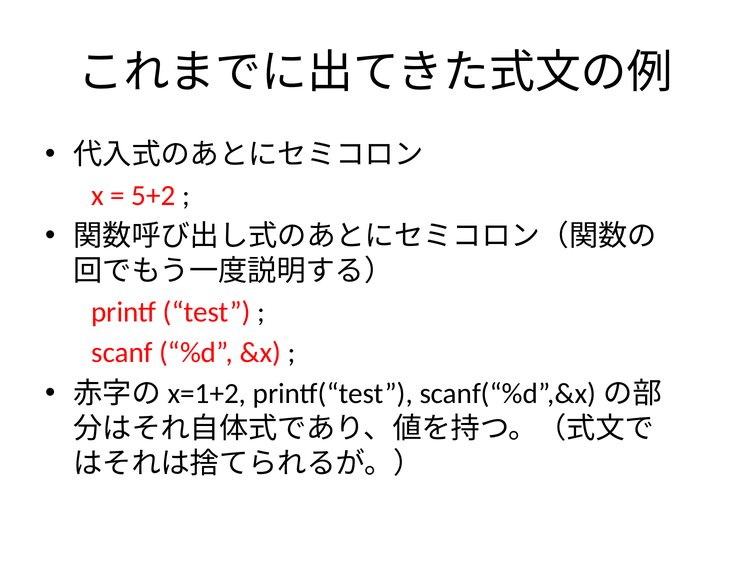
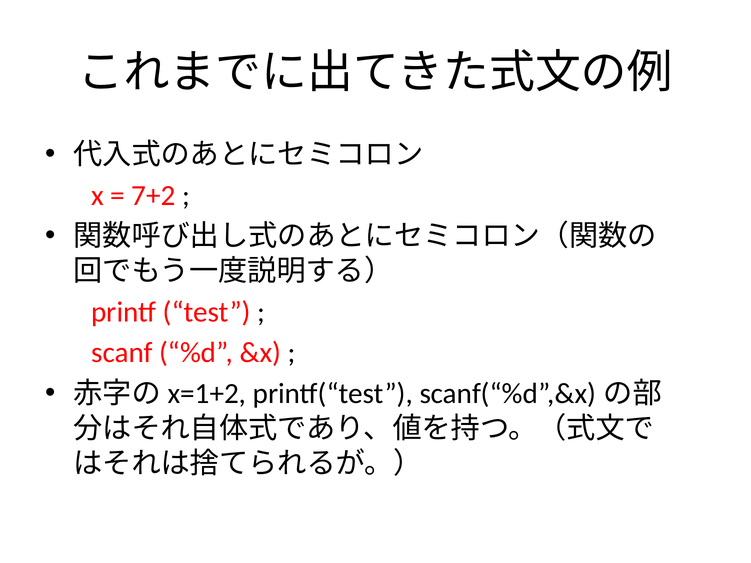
5+2: 5+2 -> 7+2
